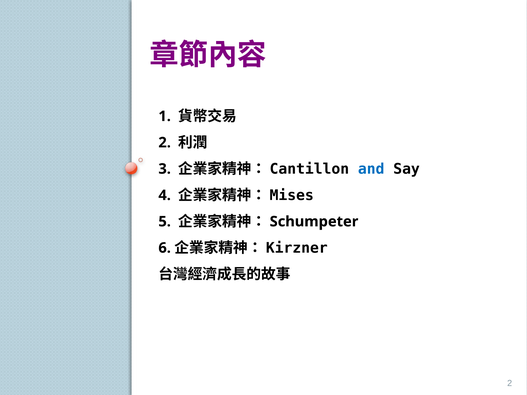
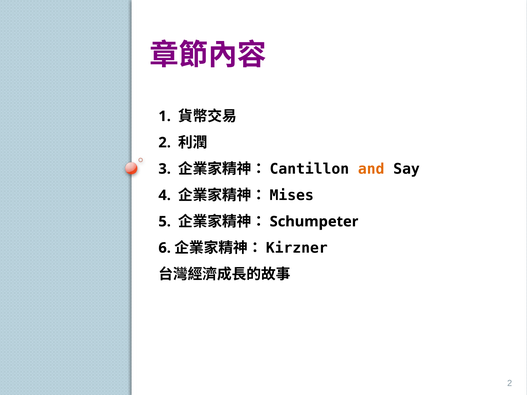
and colour: blue -> orange
